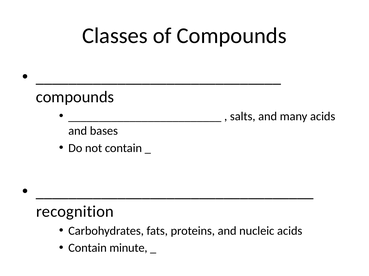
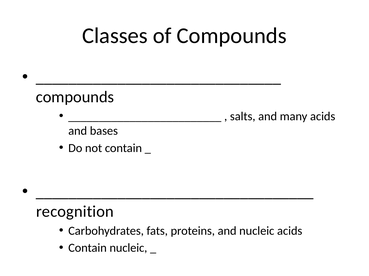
Contain minute: minute -> nucleic
